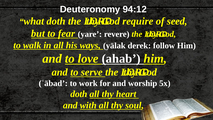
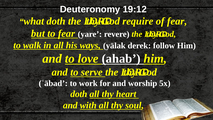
94:12: 94:12 -> 19:12
of seed: seed -> fear
